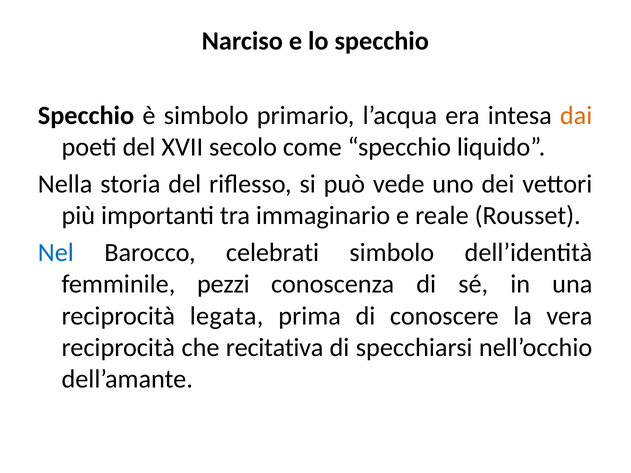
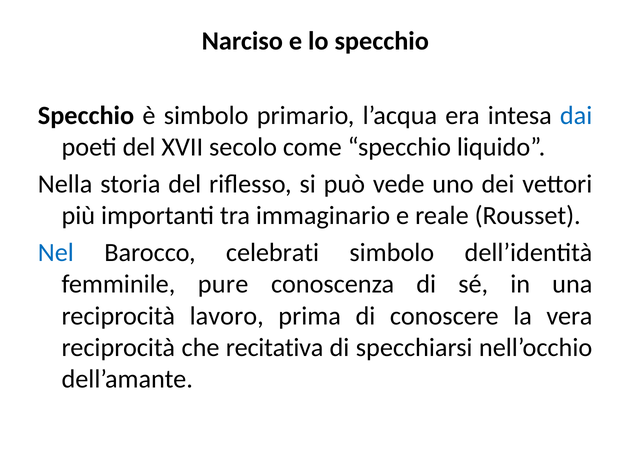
dai colour: orange -> blue
pezzi: pezzi -> pure
legata: legata -> lavoro
